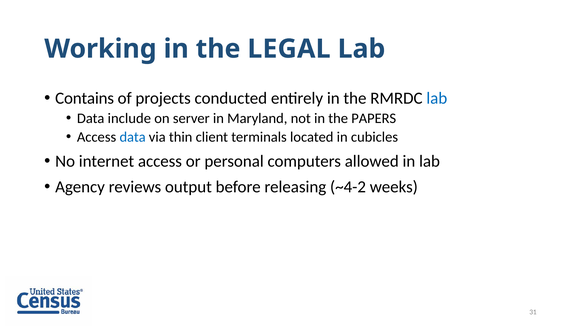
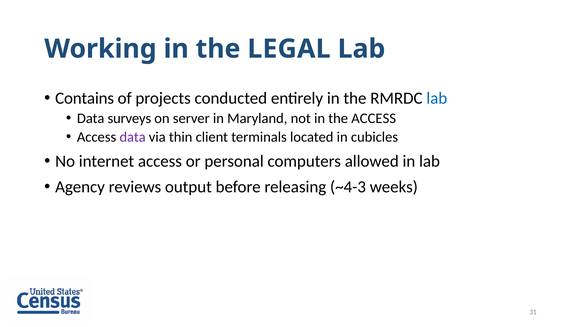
include: include -> surveys
the PAPERS: PAPERS -> ACCESS
data at (133, 137) colour: blue -> purple
~4-2: ~4-2 -> ~4-3
